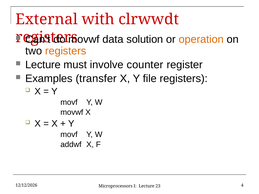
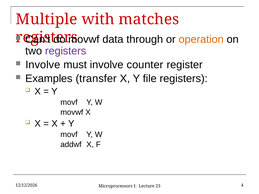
External: External -> Multiple
clrwwdt: clrwwdt -> matches
solution: solution -> through
registers at (66, 51) colour: orange -> purple
Lecture at (43, 65): Lecture -> Involve
